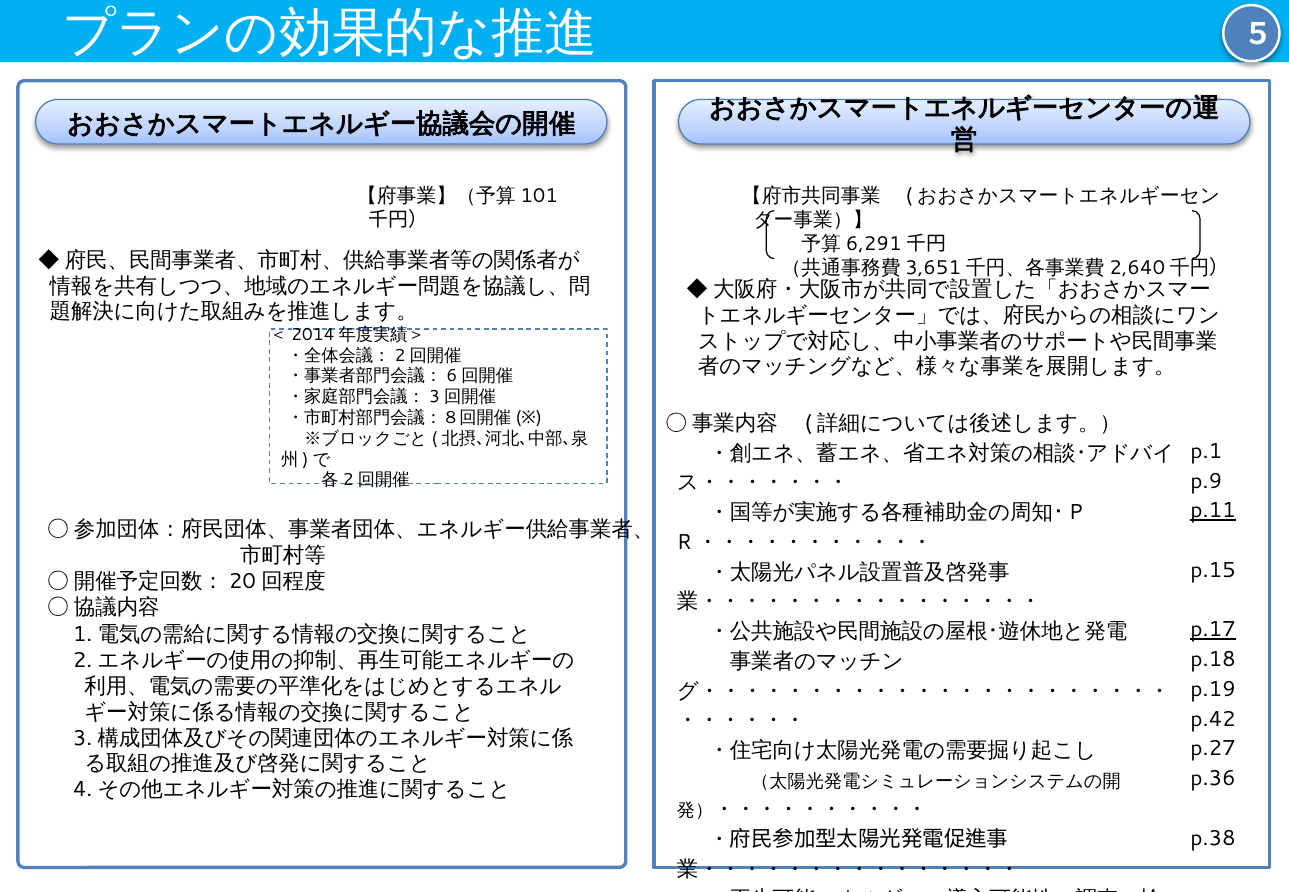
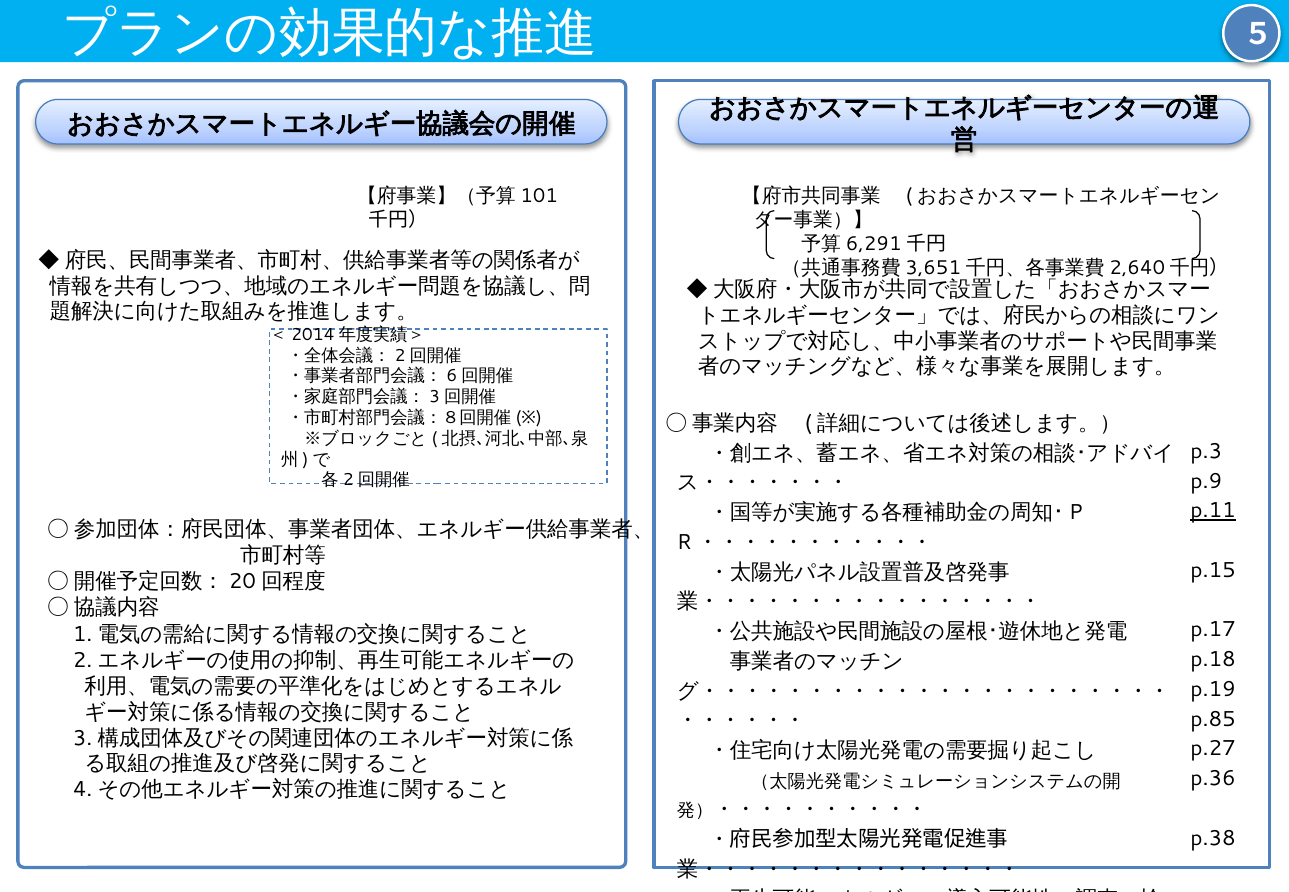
p.1: p.1 -> p.3
p.17 underline: present -> none
p.42: p.42 -> p.85
